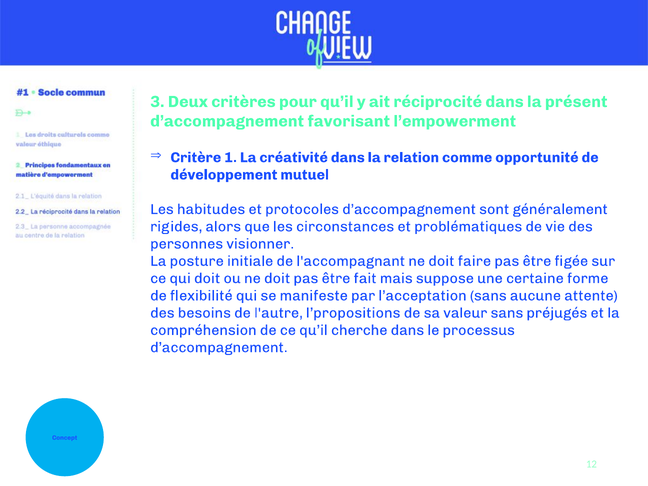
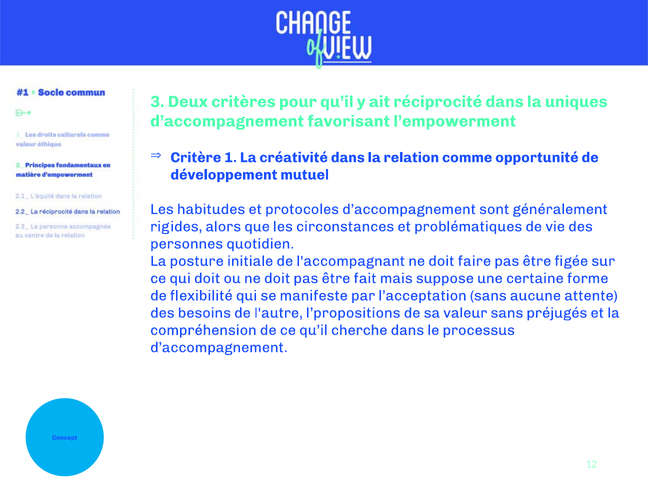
présent: présent -> uniques
visionner: visionner -> quotidien
